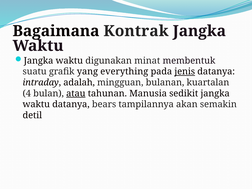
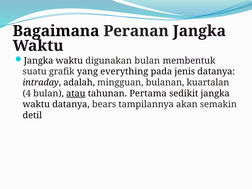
Kontrak: Kontrak -> Peranan
digunakan minat: minat -> bulan
jenis underline: present -> none
Manusia: Manusia -> Pertama
